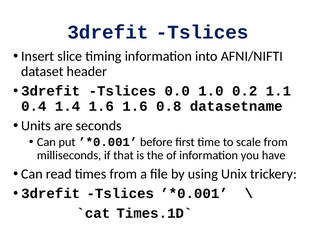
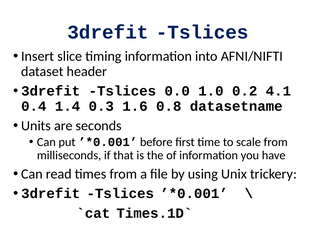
1.1: 1.1 -> 4.1
1.4 1.6: 1.6 -> 0.3
